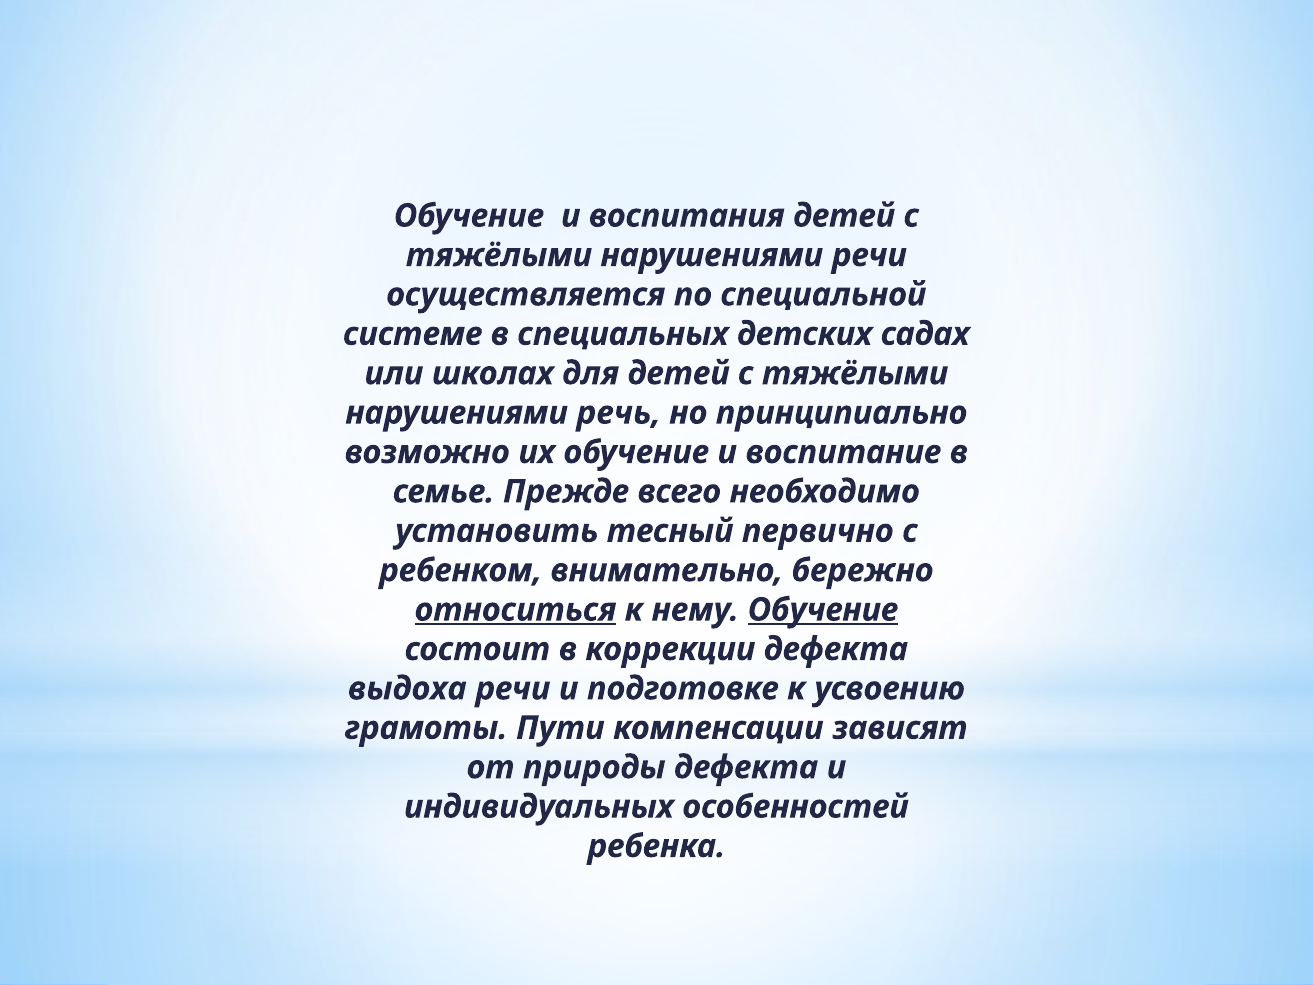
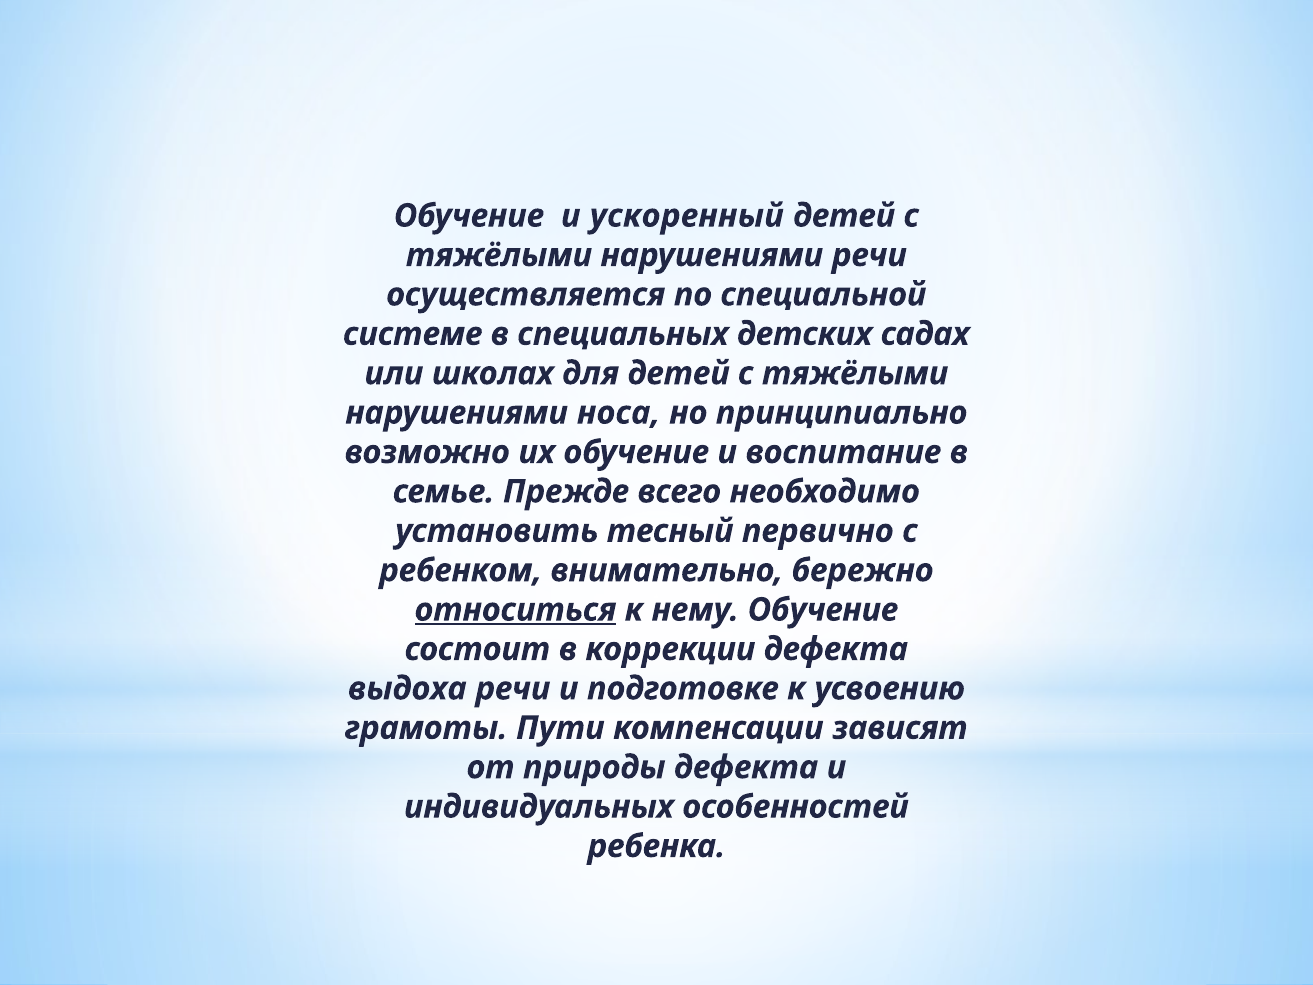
воспитания: воспитания -> ускоренный
речь: речь -> носа
Обучение at (823, 610) underline: present -> none
